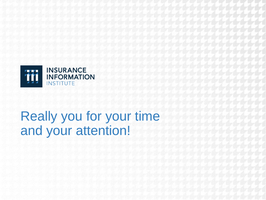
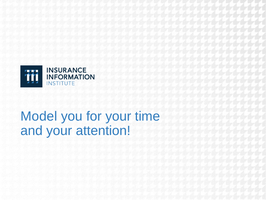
Really: Really -> Model
